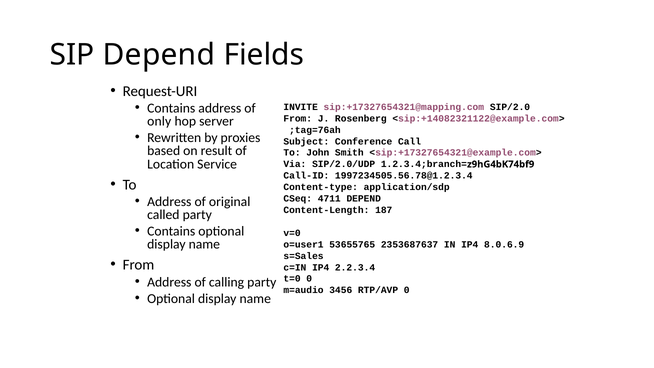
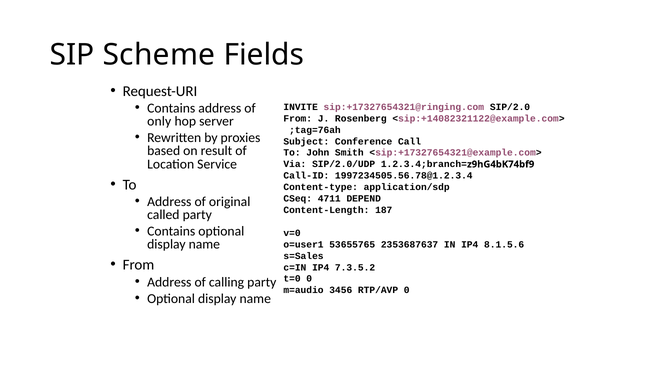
SIP Depend: Depend -> Scheme
sip:+17327654321@mapping.com: sip:+17327654321@mapping.com -> sip:+17327654321@ringing.com
8.0.6.9: 8.0.6.9 -> 8.1.5.6
2.2.3.4: 2.2.3.4 -> 7.3.5.2
